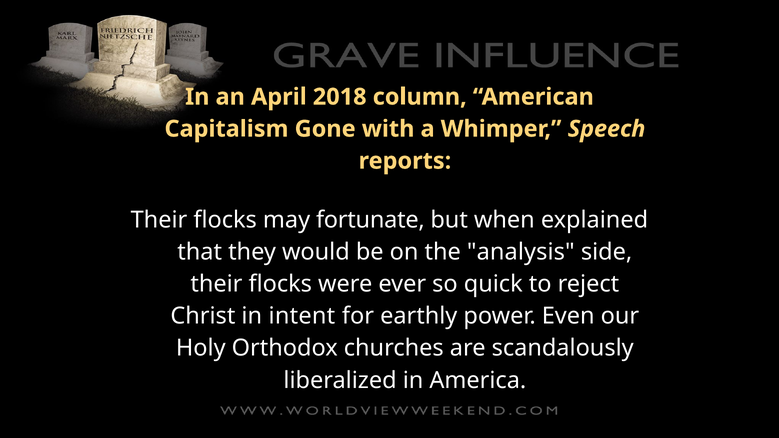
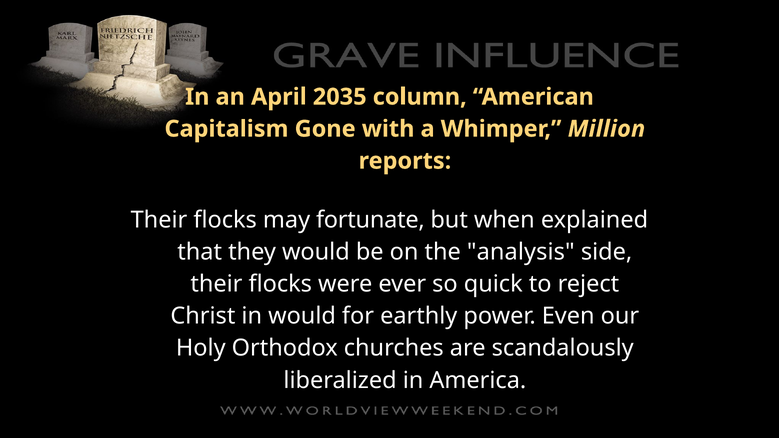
2018: 2018 -> 2035
Speech: Speech -> Million
in intent: intent -> would
